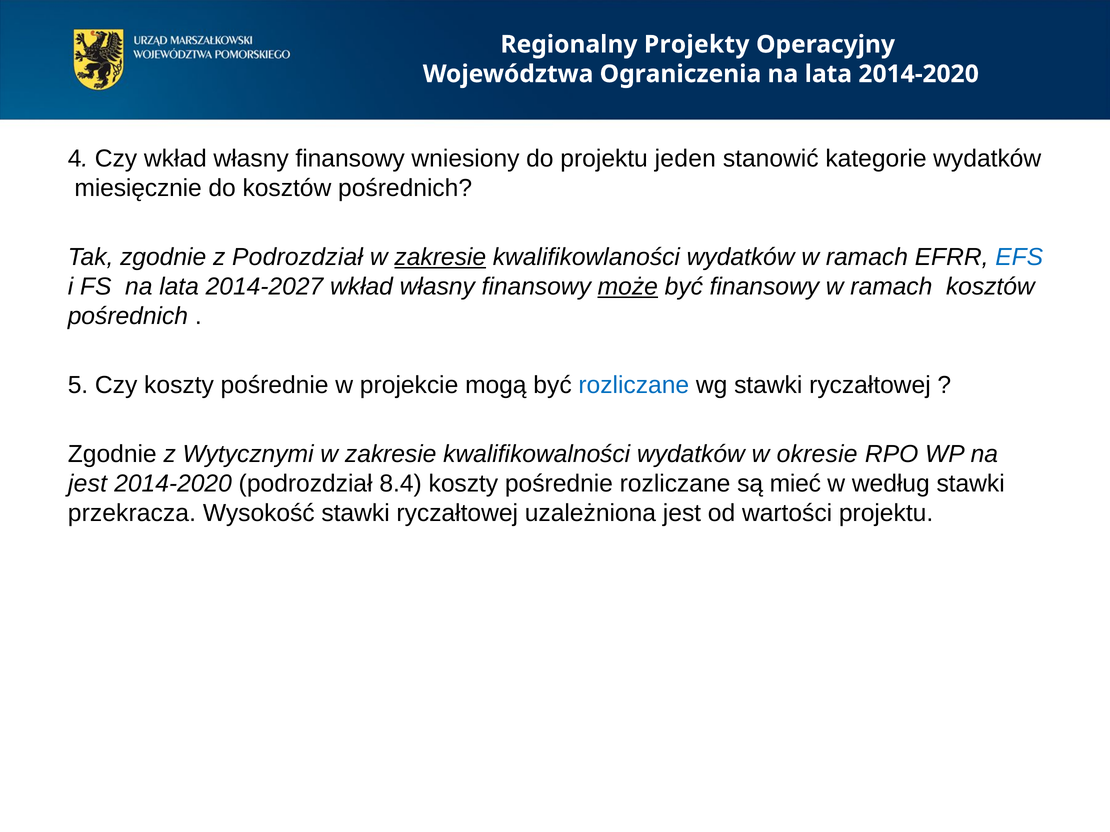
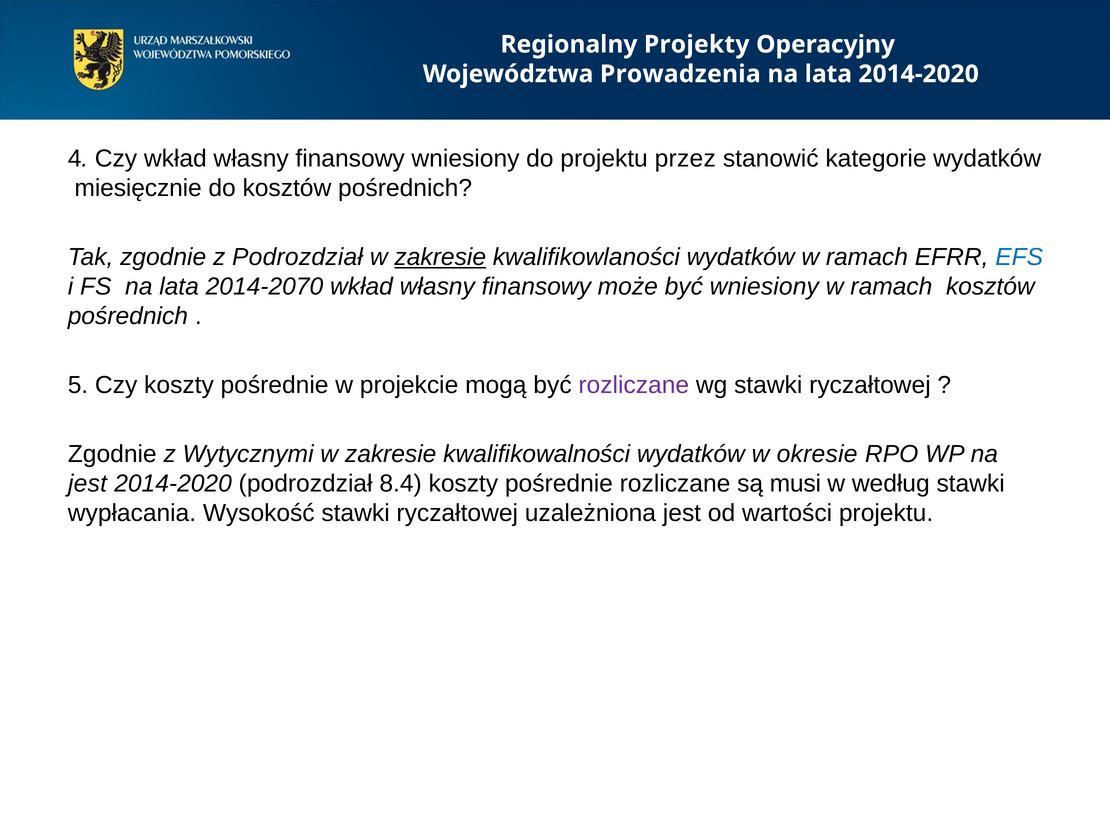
Ograniczenia: Ograniczenia -> Prowadzenia
jeden: jeden -> przez
2014-2027: 2014-2027 -> 2014-2070
może underline: present -> none
być finansowy: finansowy -> wniesiony
rozliczane at (634, 385) colour: blue -> purple
mieć: mieć -> musi
przekracza: przekracza -> wypłacania
